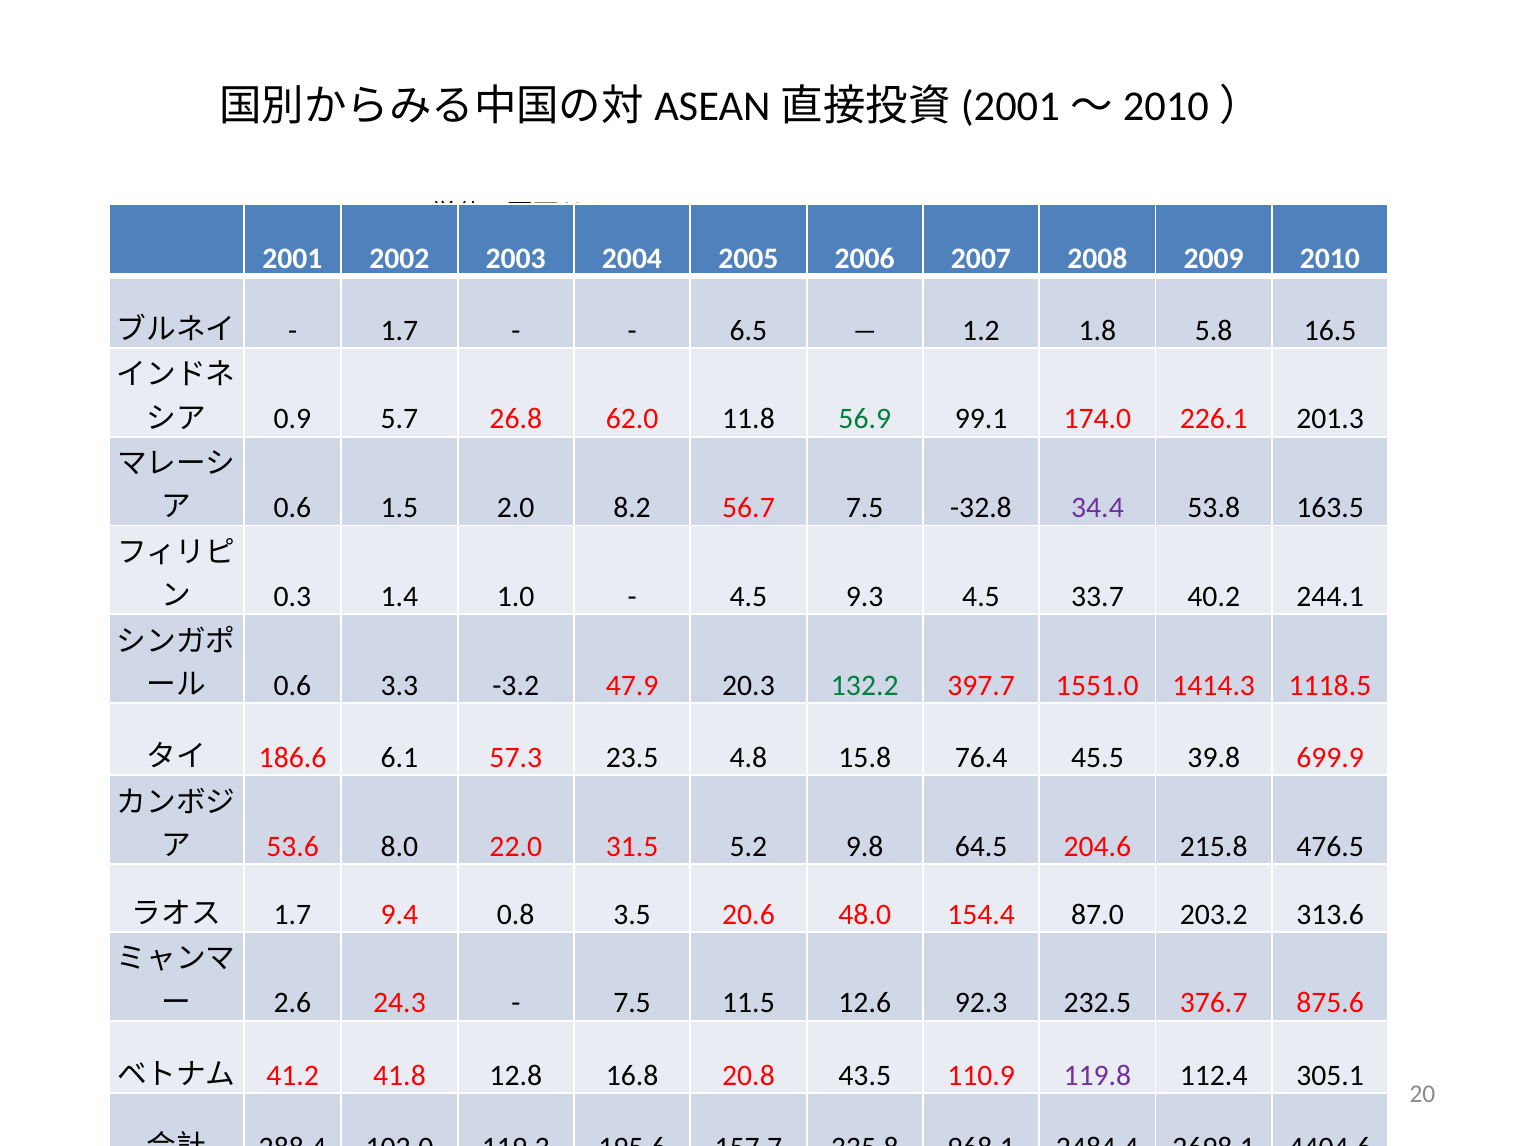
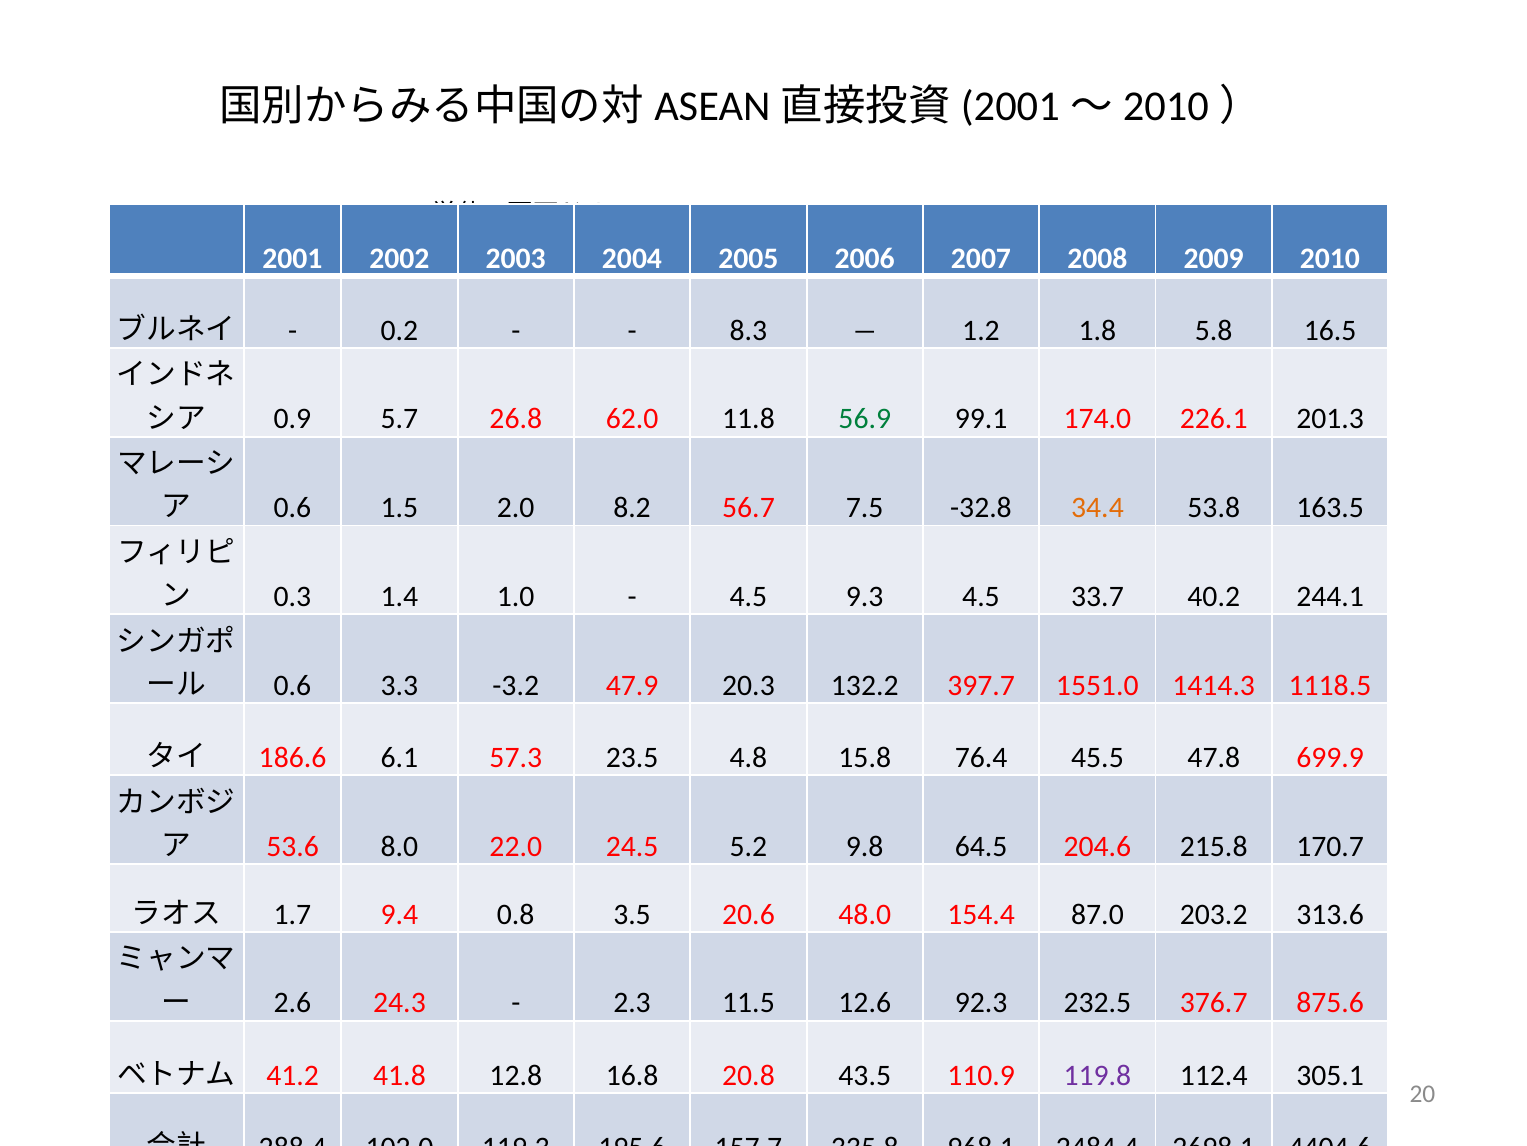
1.7 at (399, 330): 1.7 -> 0.2
6.5: 6.5 -> 8.3
34.4 colour: purple -> orange
132.2 colour: green -> black
39.8: 39.8 -> 47.8
31.5: 31.5 -> 24.5
476.5: 476.5 -> 170.7
7.5 at (632, 1002): 7.5 -> 2.3
